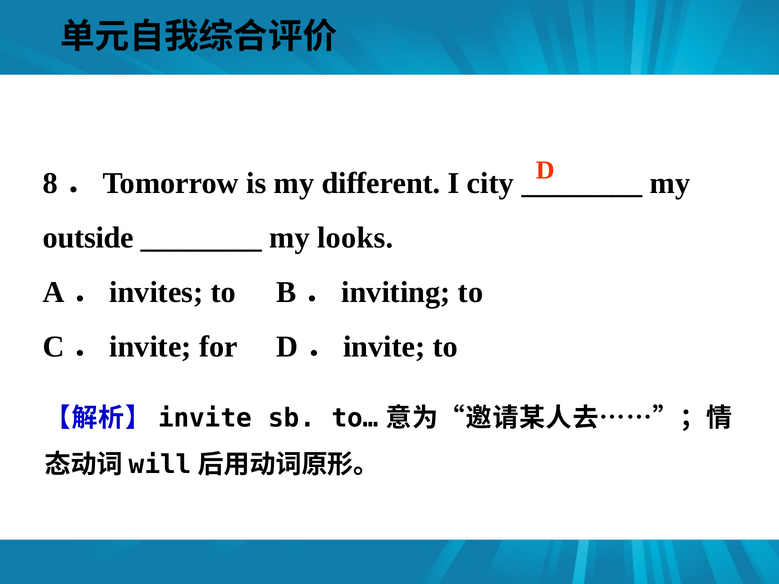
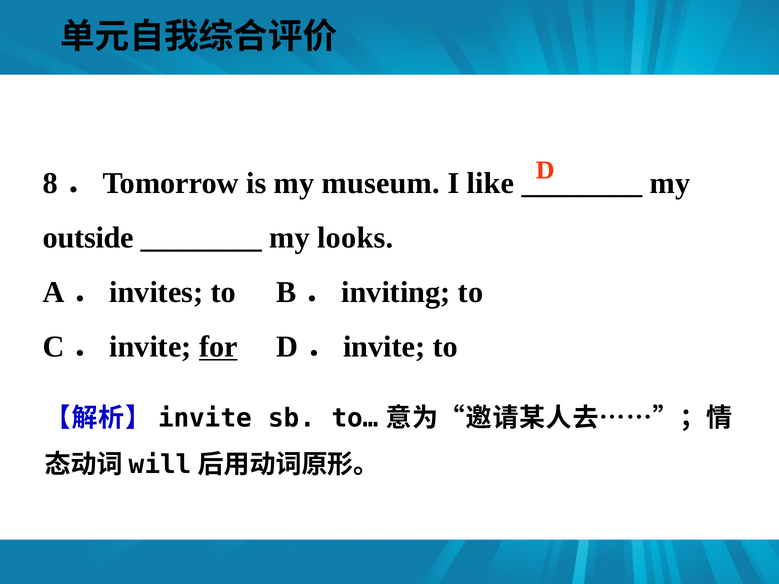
different: different -> museum
city: city -> like
for underline: none -> present
